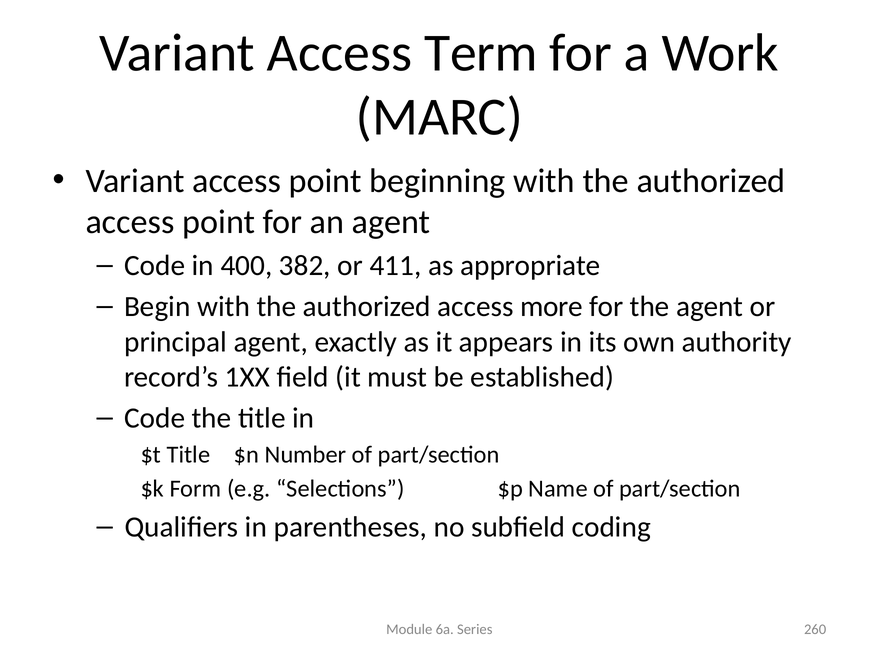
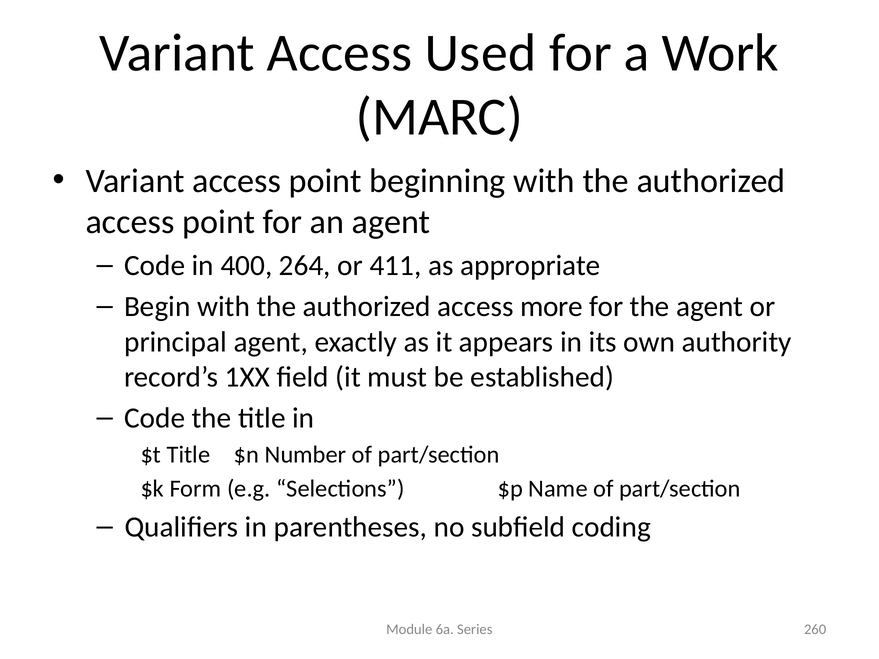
Term: Term -> Used
382: 382 -> 264
